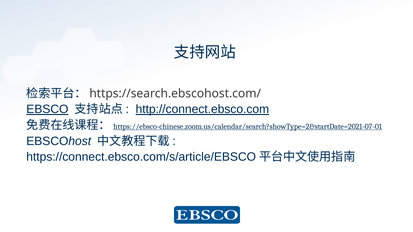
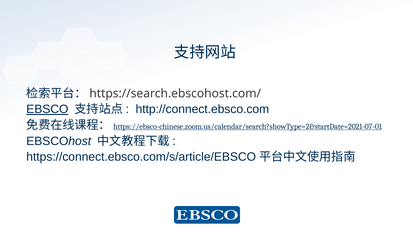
http://connect.ebsco.com underline: present -> none
